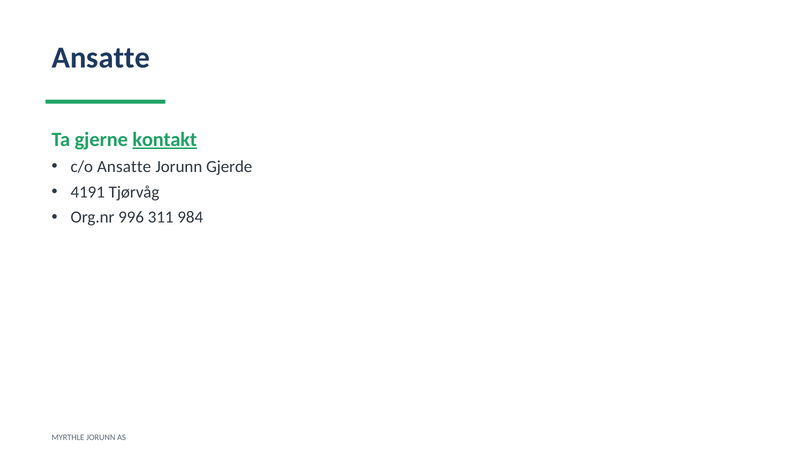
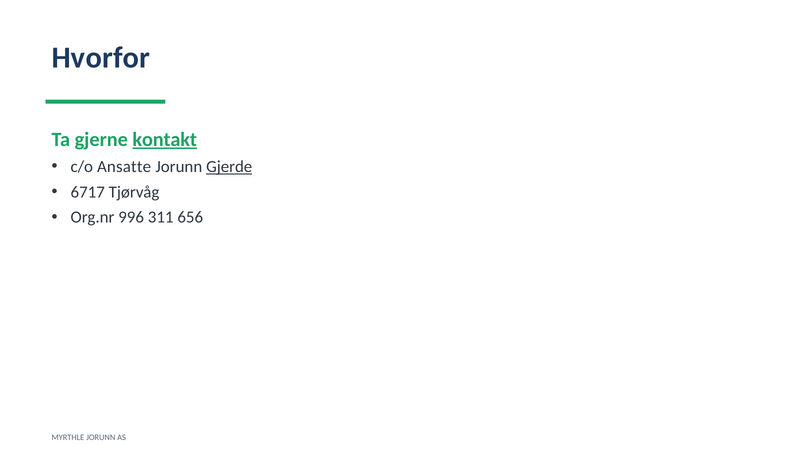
Ansatte at (101, 58): Ansatte -> Hvorfor
Gjerde underline: none -> present
4191: 4191 -> 6717
984: 984 -> 656
